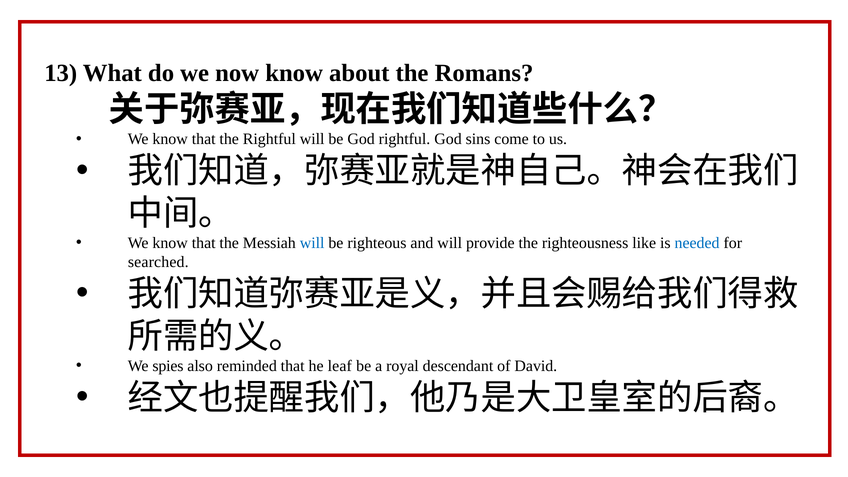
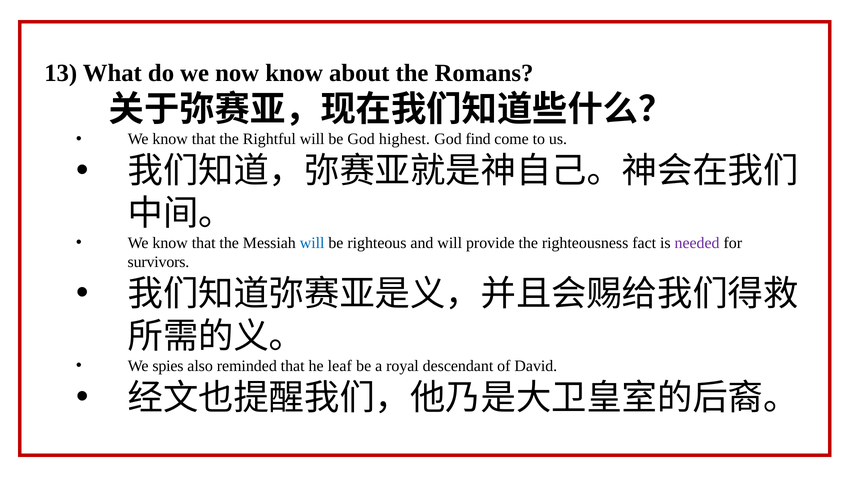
God rightful: rightful -> highest
sins: sins -> find
like: like -> fact
needed colour: blue -> purple
searched: searched -> survivors
